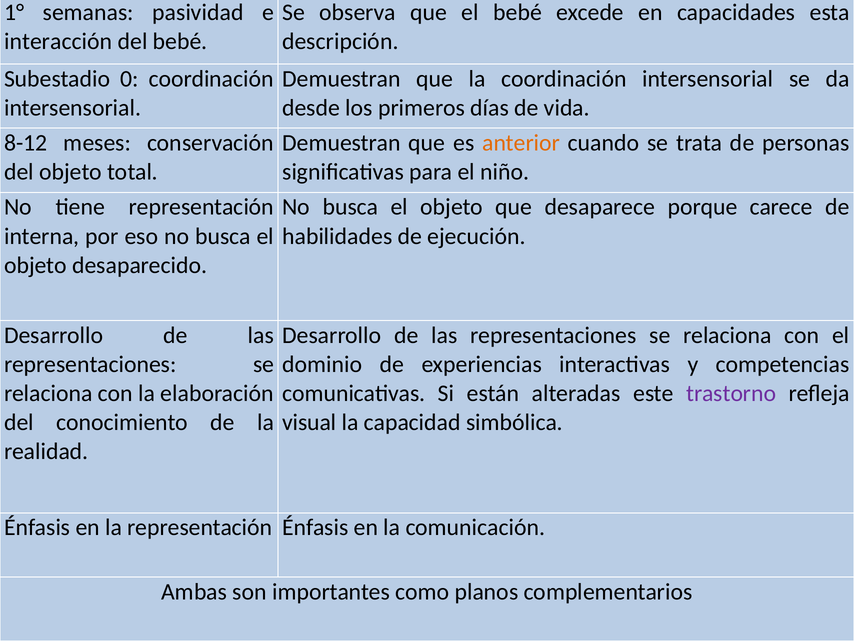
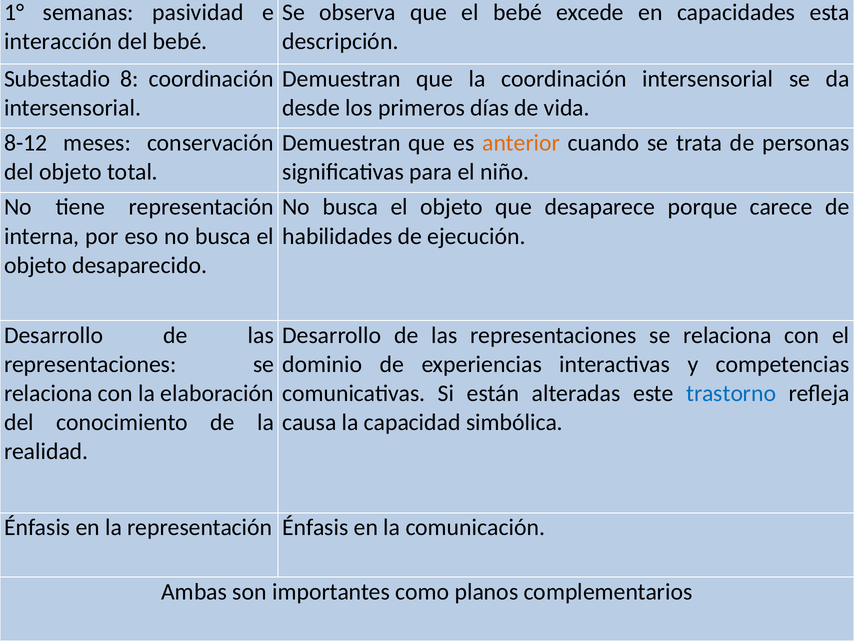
0: 0 -> 8
trastorno colour: purple -> blue
visual: visual -> causa
